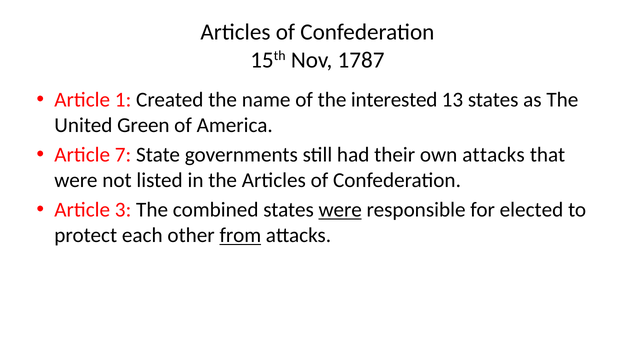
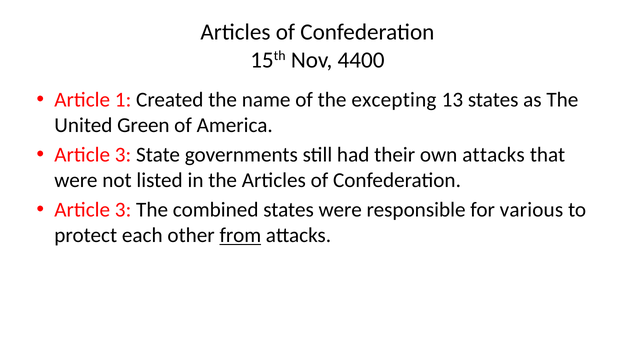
1787: 1787 -> 4400
interested: interested -> excepting
7 at (123, 155): 7 -> 3
were at (340, 210) underline: present -> none
elected: elected -> various
